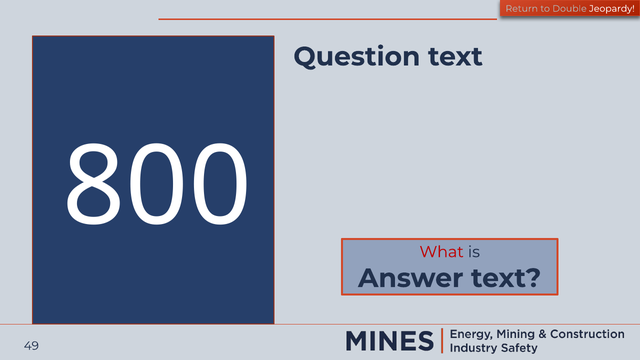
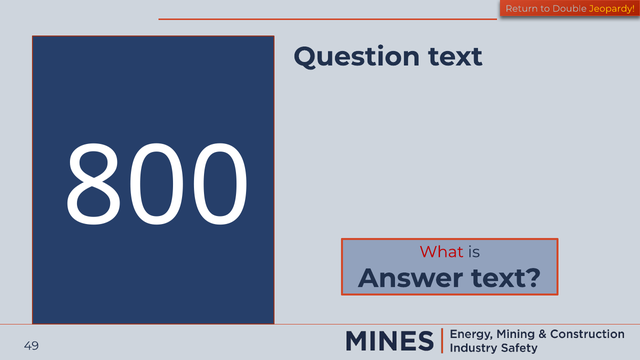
Jeopardy colour: white -> yellow
